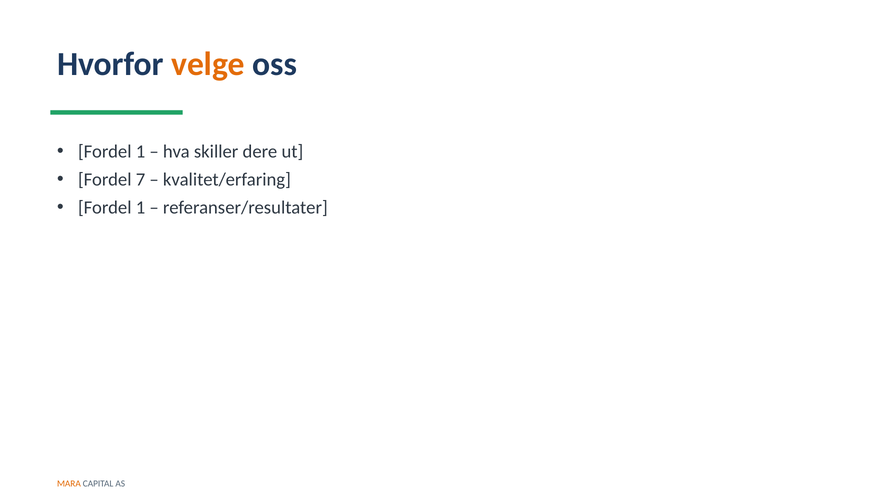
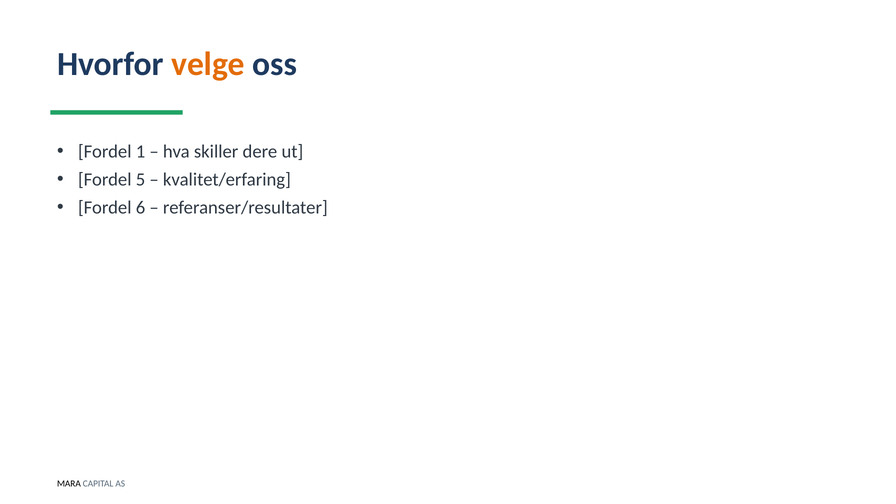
7: 7 -> 5
1 at (141, 208): 1 -> 6
MARA colour: orange -> black
